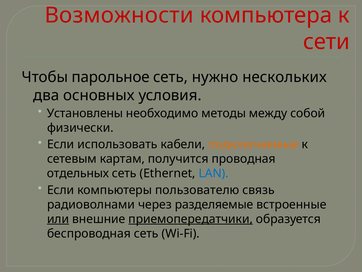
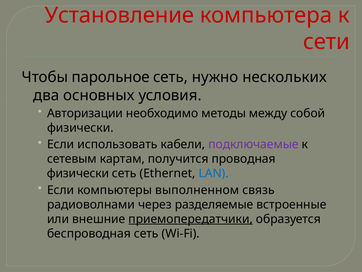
Возможности: Возможности -> Установление
Установлены: Установлены -> Авторизации
подключаемые colour: orange -> purple
отдельных at (78, 173): отдельных -> физически
пользователю: пользователю -> выполненном
или underline: present -> none
